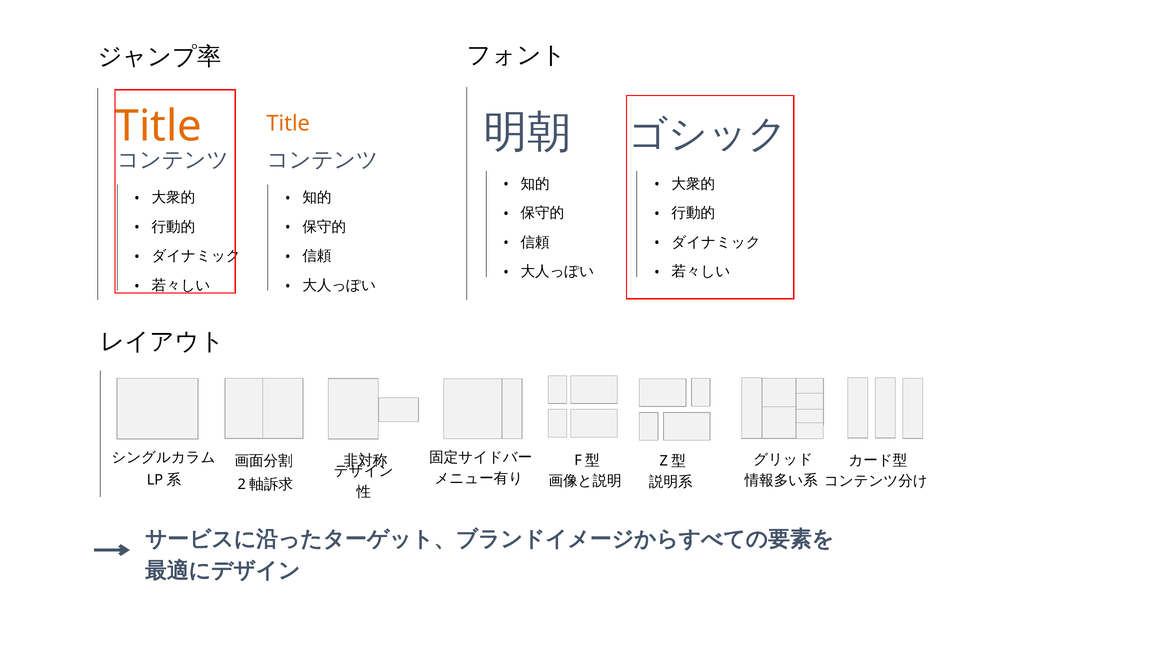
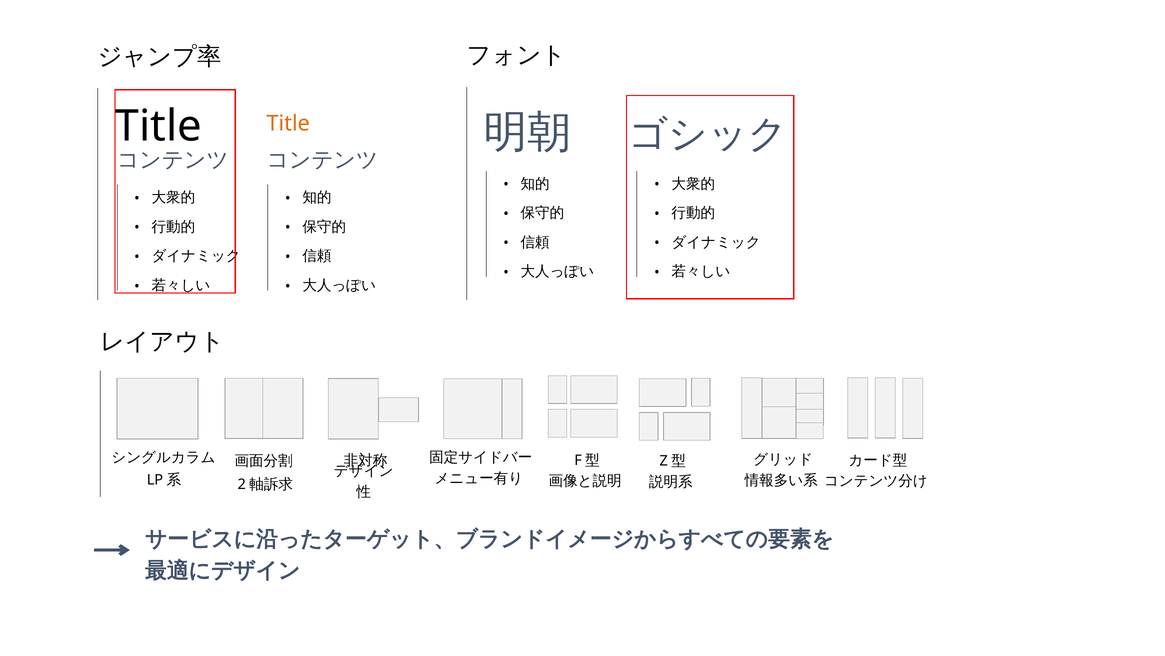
Title at (158, 126) colour: orange -> black
